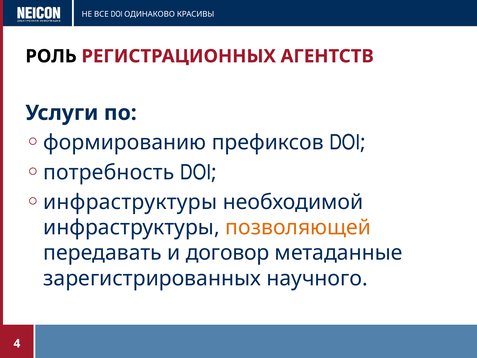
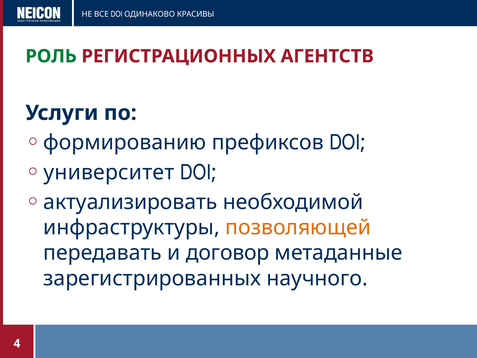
РОЛЬ colour: black -> green
потребность: потребность -> университет
инфраструктуры at (130, 202): инфраструктуры -> актуализировать
